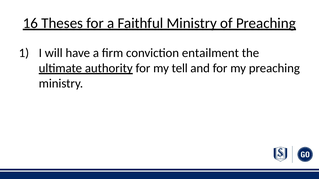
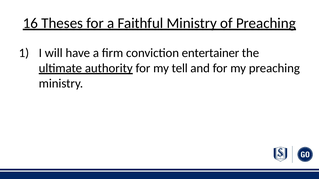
entailment: entailment -> entertainer
